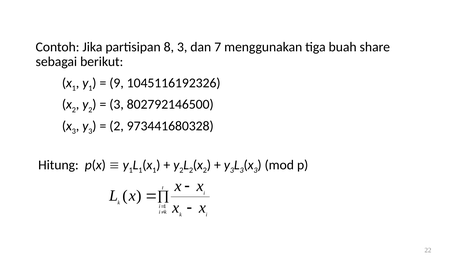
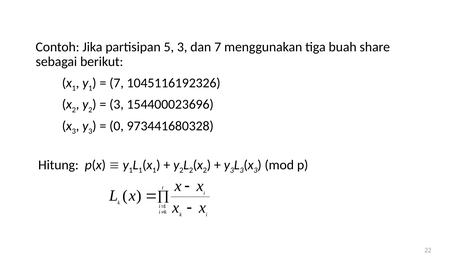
8: 8 -> 5
9 at (117, 83): 9 -> 7
802792146500: 802792146500 -> 154400023696
2 at (117, 126): 2 -> 0
